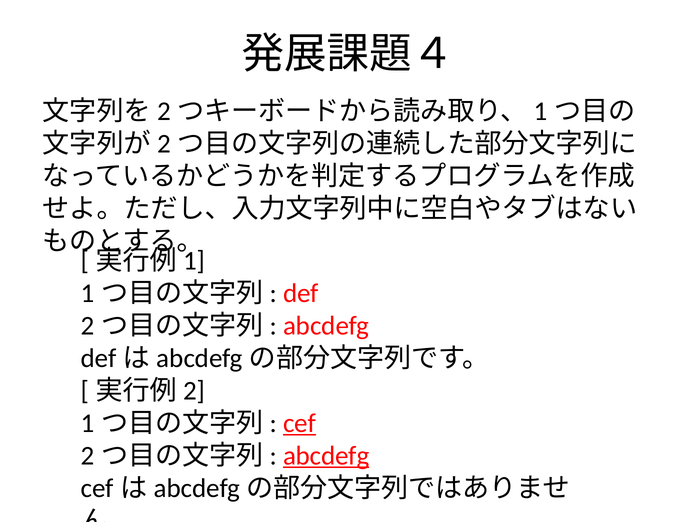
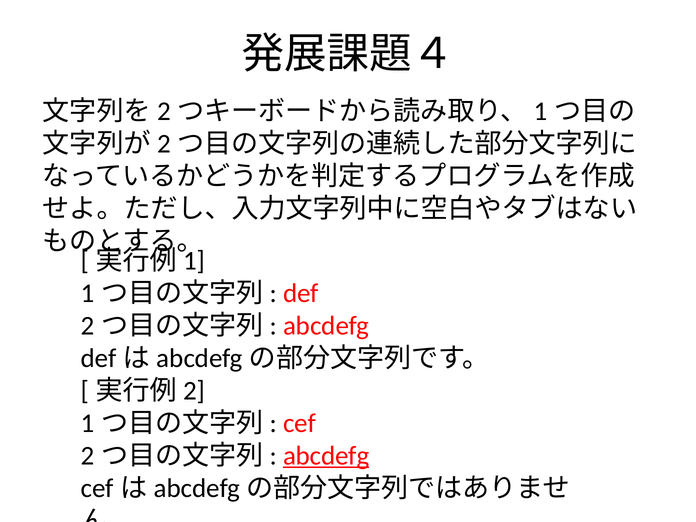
cef underline: present -> none
